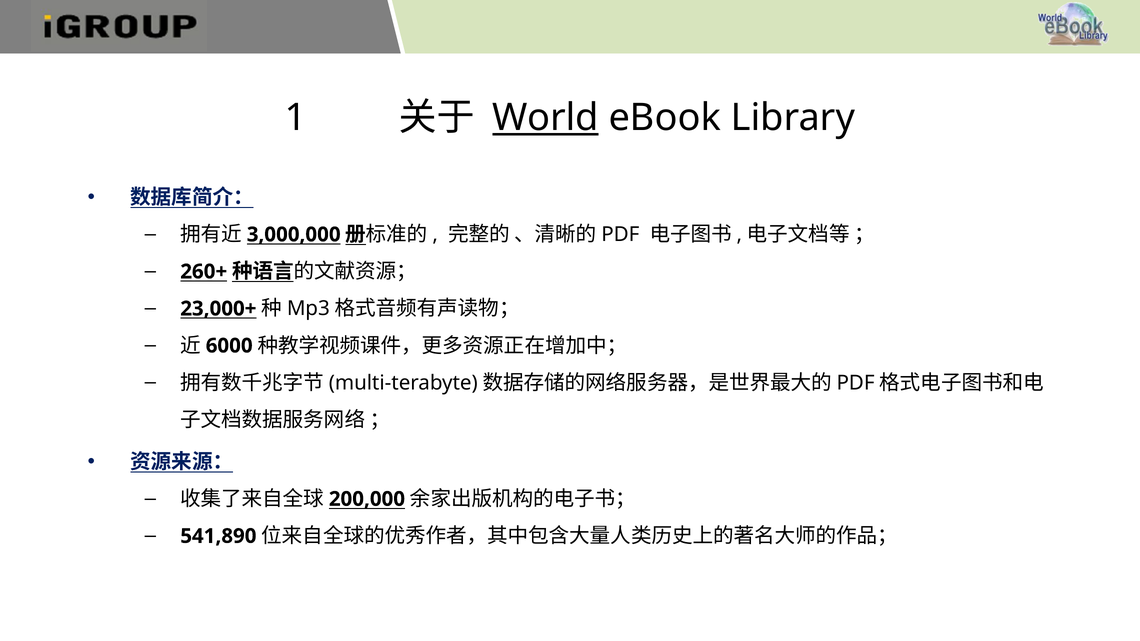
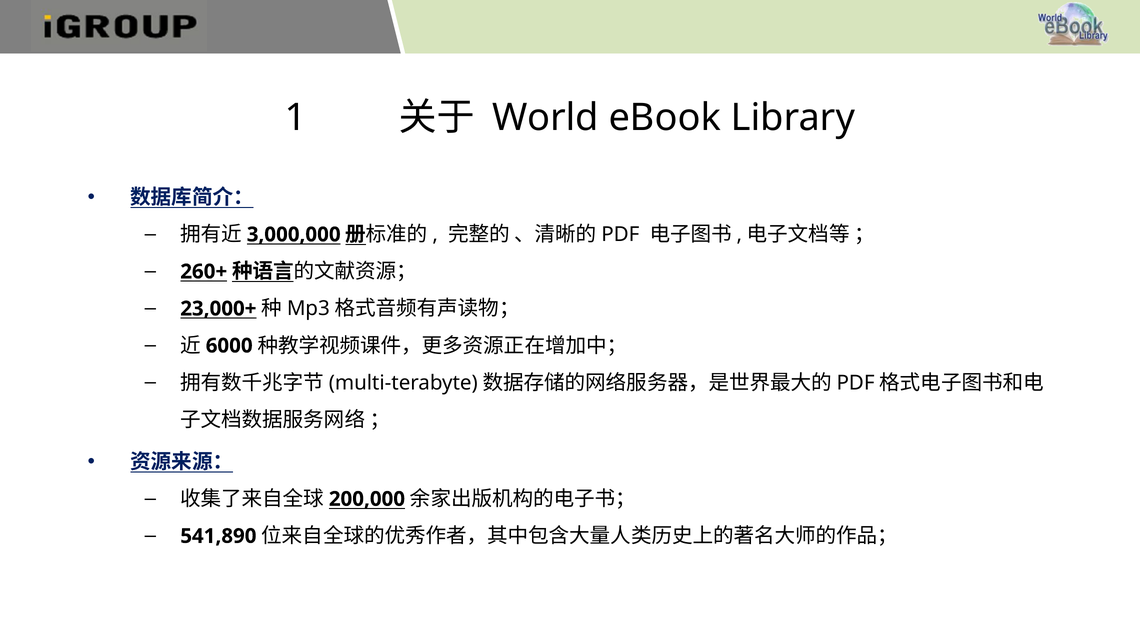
World underline: present -> none
